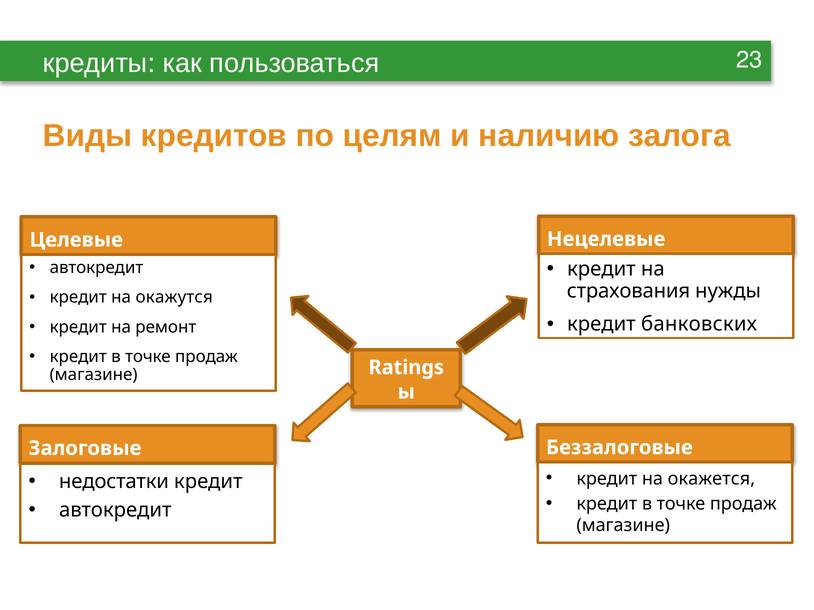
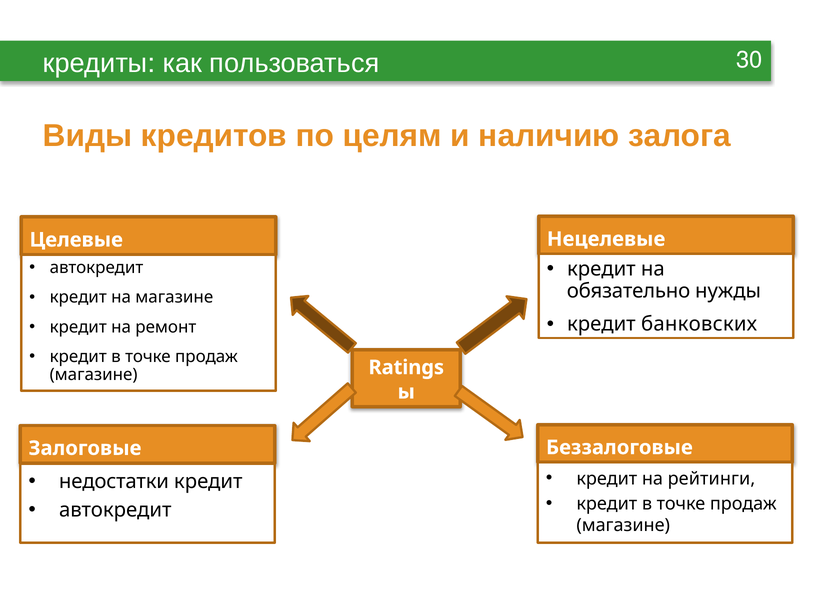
23: 23 -> 30
страхования: страхования -> обязательно
на окажутся: окажутся -> магазине
окажется: окажется -> рейтинги
